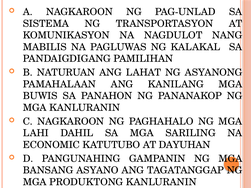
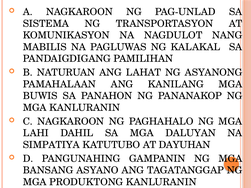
SARILING: SARILING -> DALUYAN
ECONOMIC: ECONOMIC -> SIMPATIYA
